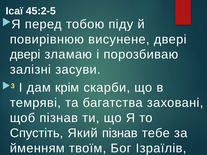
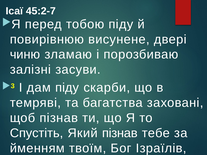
45:2-5: 45:2-5 -> 45:2-7
двері at (25, 55): двері -> чиню
дам крім: крім -> піду
